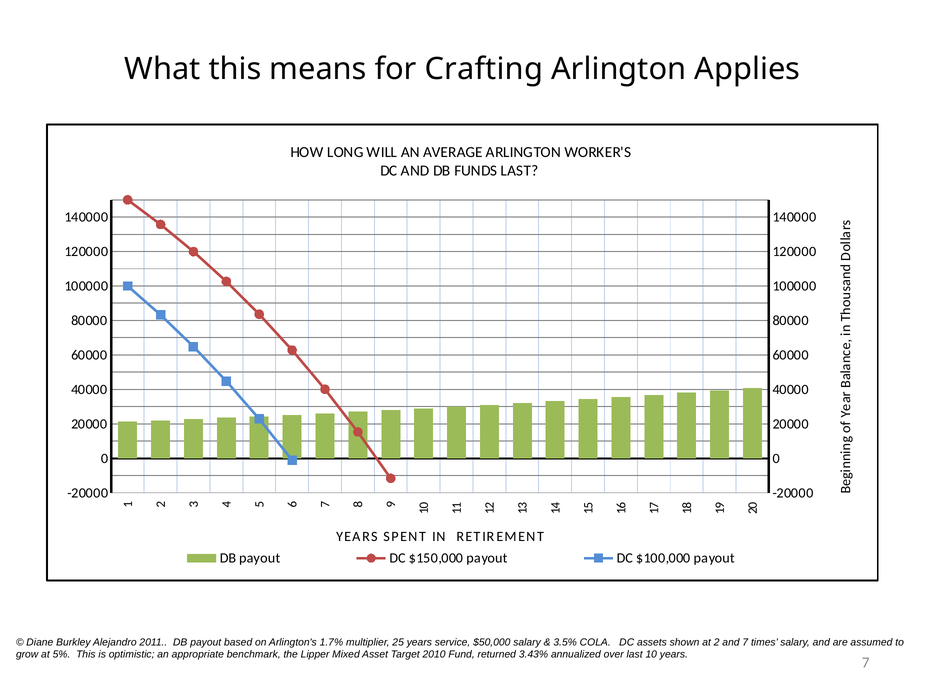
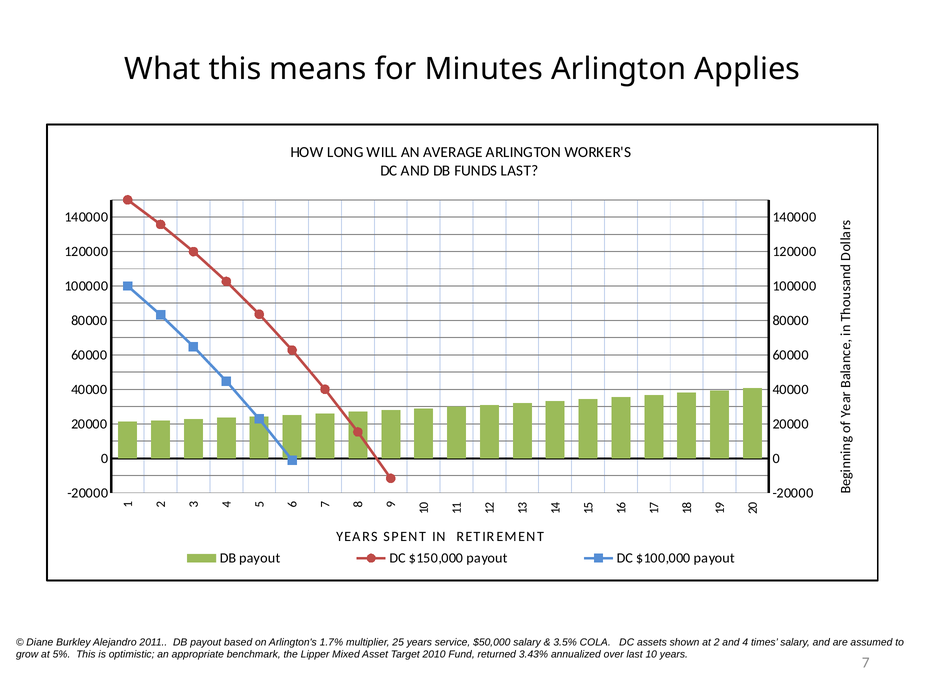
Crafting: Crafting -> Minutes
and 7: 7 -> 4
